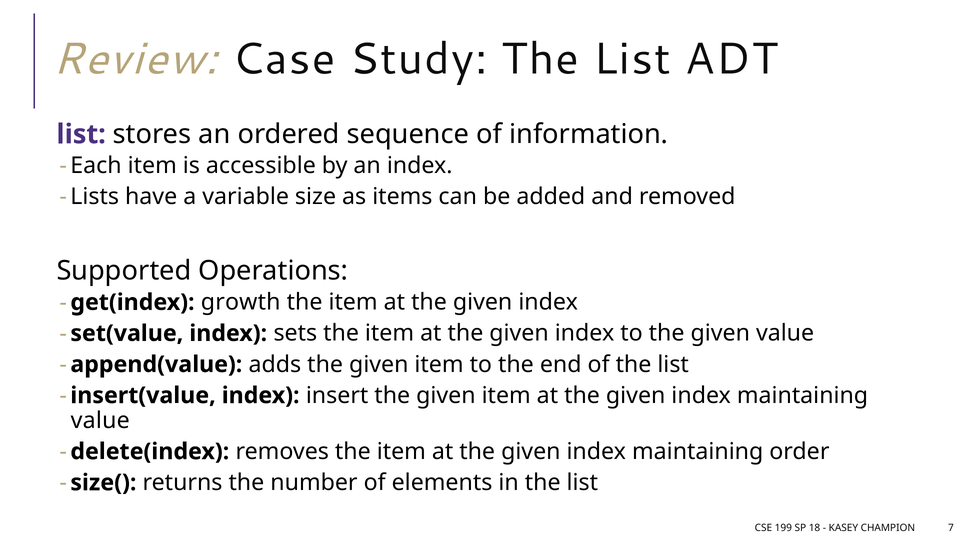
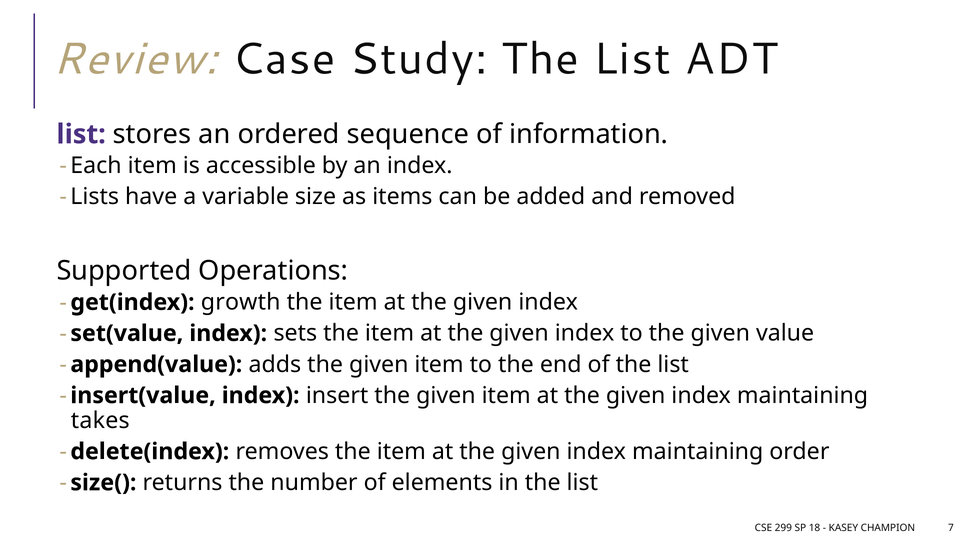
value at (100, 421): value -> takes
199: 199 -> 299
